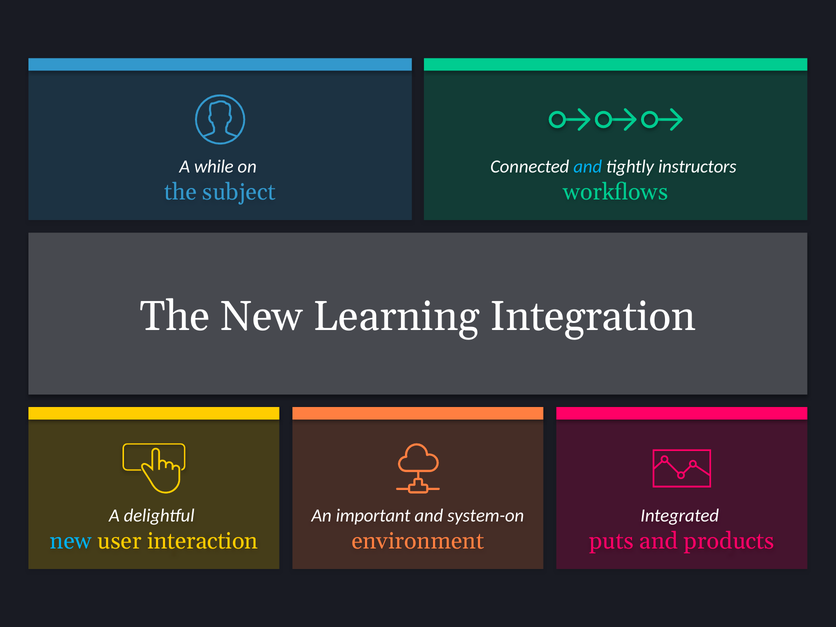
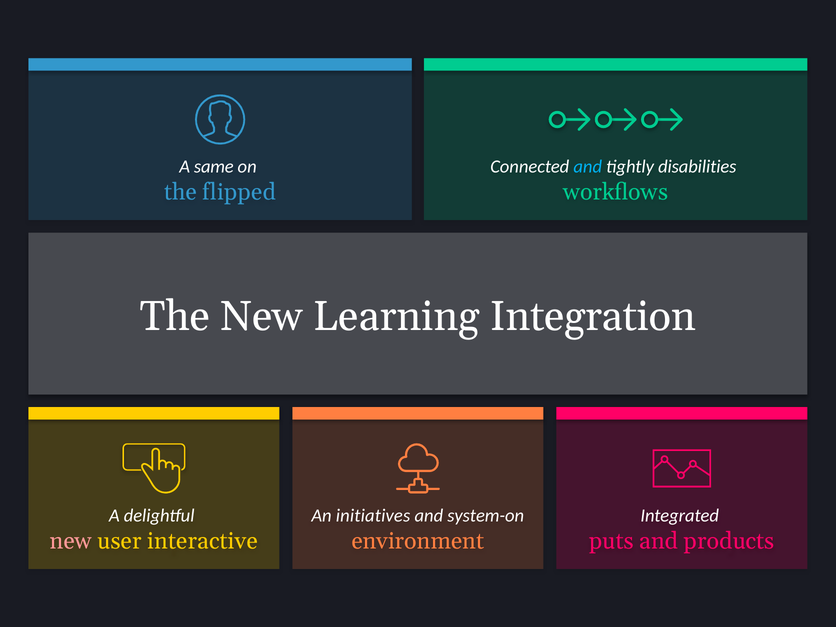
while: while -> same
instructors: instructors -> disabilities
subject: subject -> flipped
important: important -> initiatives
new at (71, 541) colour: light blue -> pink
interaction: interaction -> interactive
